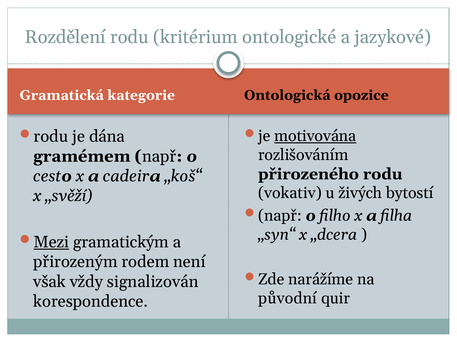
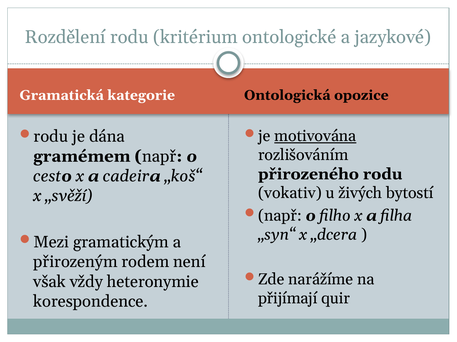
Mezi underline: present -> none
signalizován: signalizován -> heteronymie
původní: původní -> přijímají
